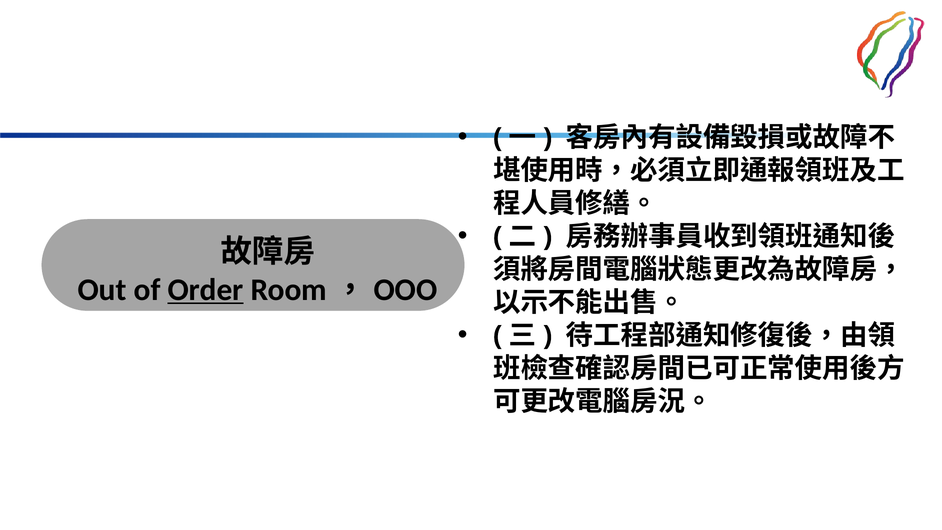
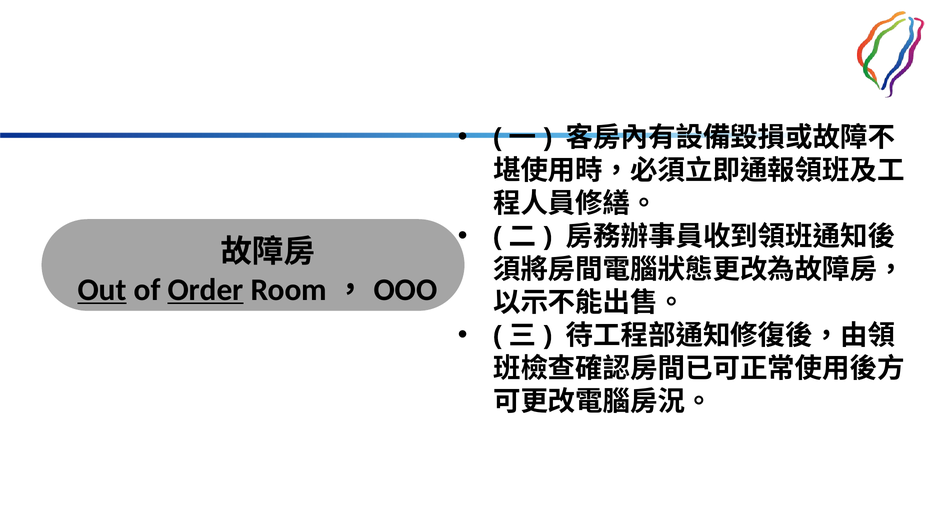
Out underline: none -> present
